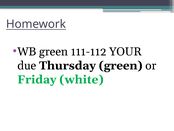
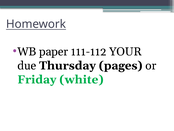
WB green: green -> paper
Thursday green: green -> pages
